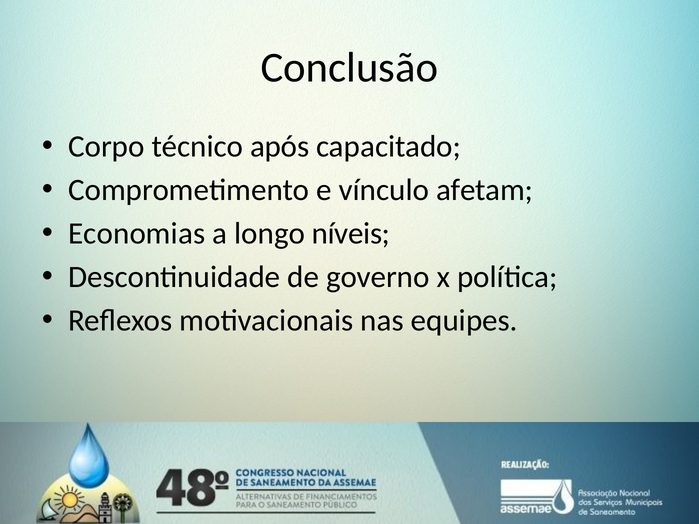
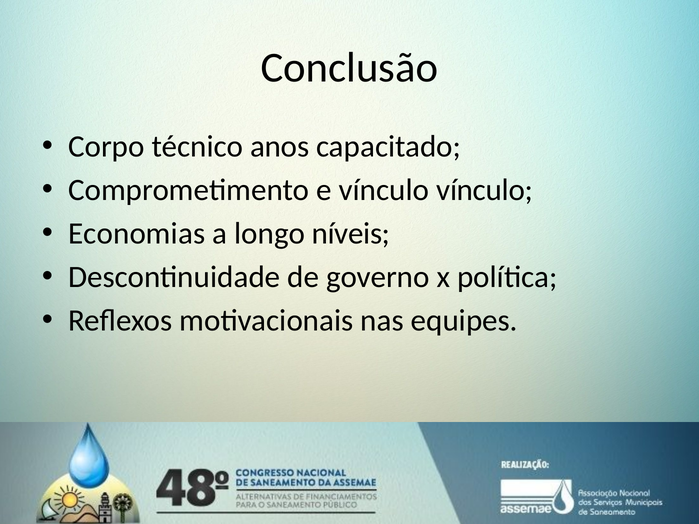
após: após -> anos
vínculo afetam: afetam -> vínculo
